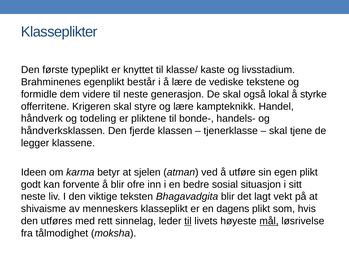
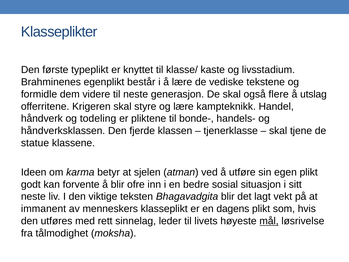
lokal: lokal -> flere
styrke: styrke -> utslag
legger: legger -> statue
shivaisme: shivaisme -> immanent
til at (188, 221) underline: present -> none
